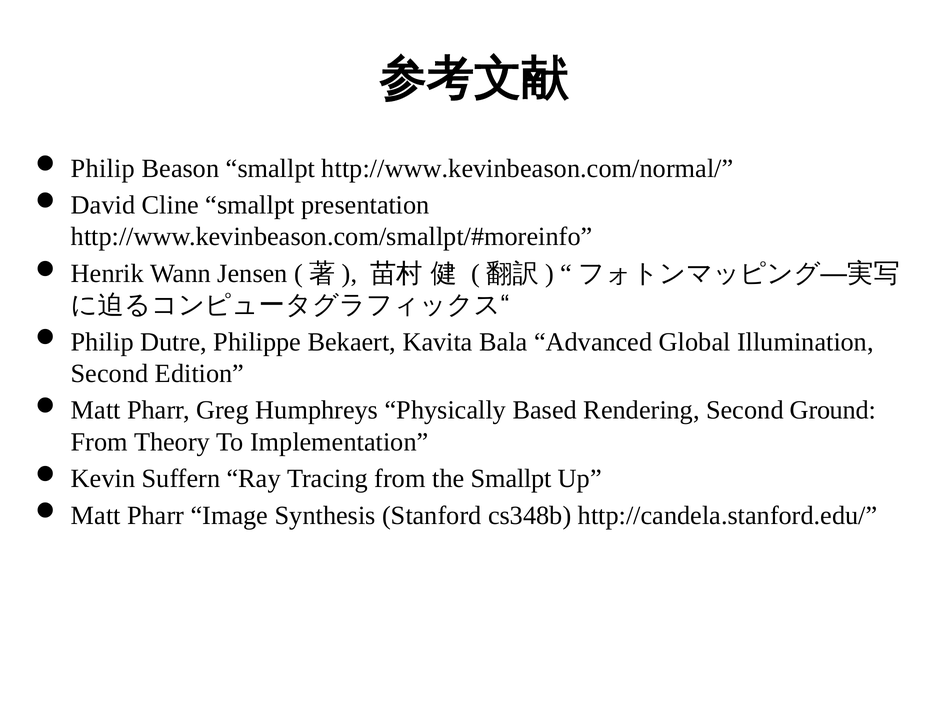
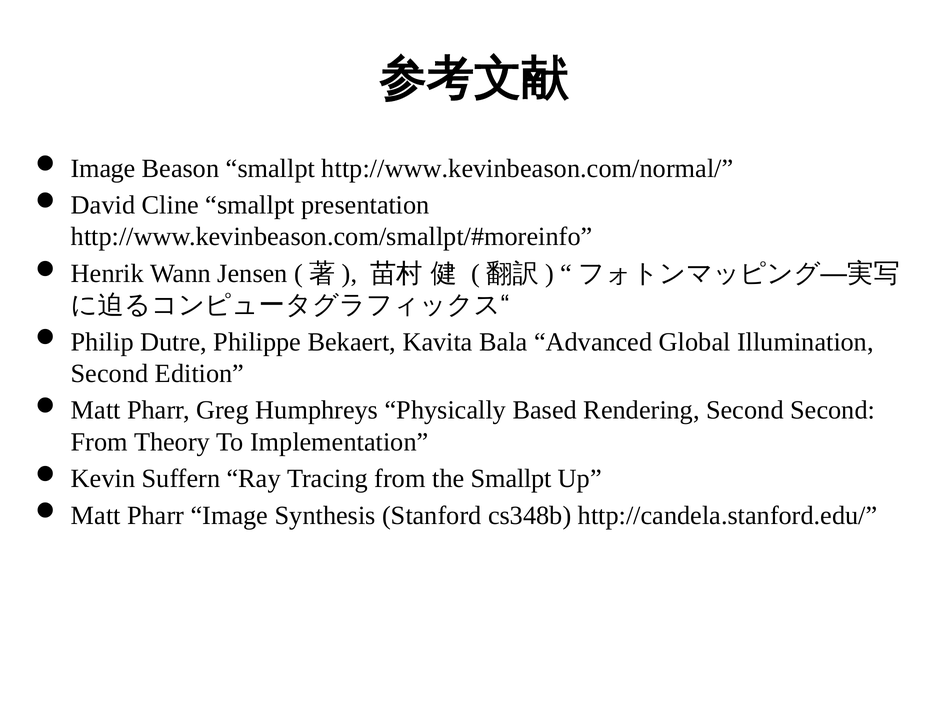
Philip at (103, 169): Philip -> Image
Second Ground: Ground -> Second
